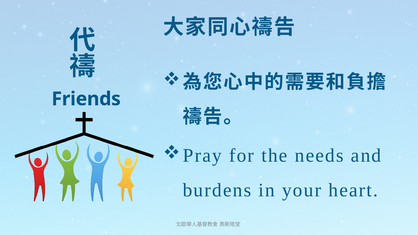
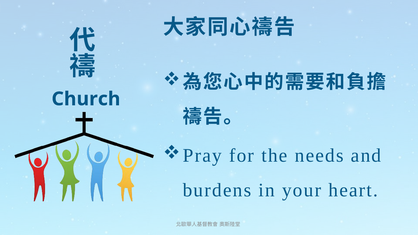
Friends: Friends -> Church
